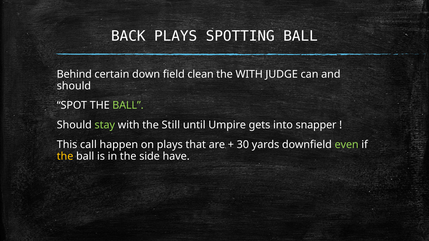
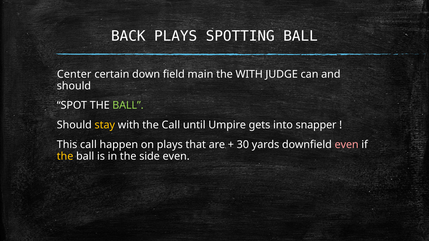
Behind: Behind -> Center
clean: clean -> main
stay colour: light green -> yellow
the Still: Still -> Call
even at (347, 145) colour: light green -> pink
side have: have -> even
